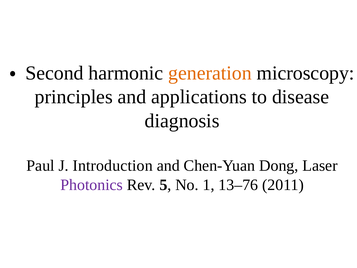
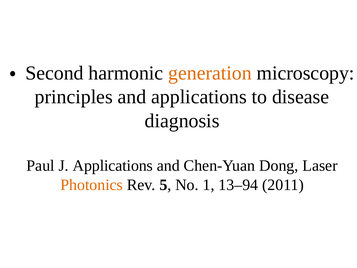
J Introduction: Introduction -> Applications
Photonics colour: purple -> orange
13–76: 13–76 -> 13–94
